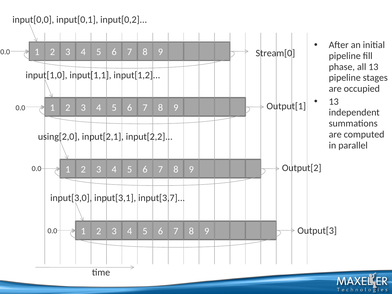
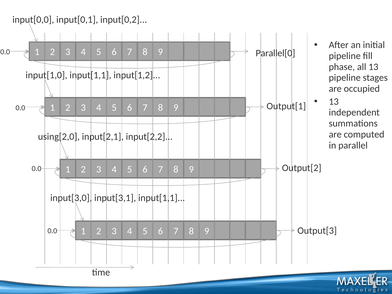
Stream[0: Stream[0 -> Parallel[0
input[3,1 input[3,7: input[3,7 -> input[1,1
